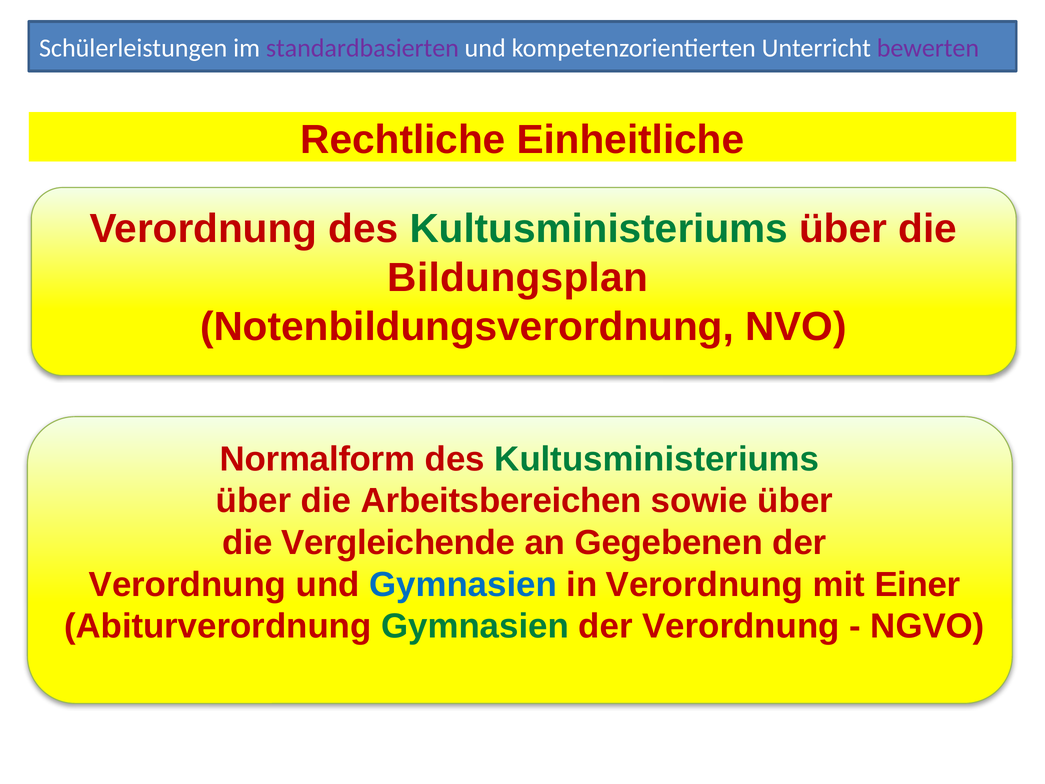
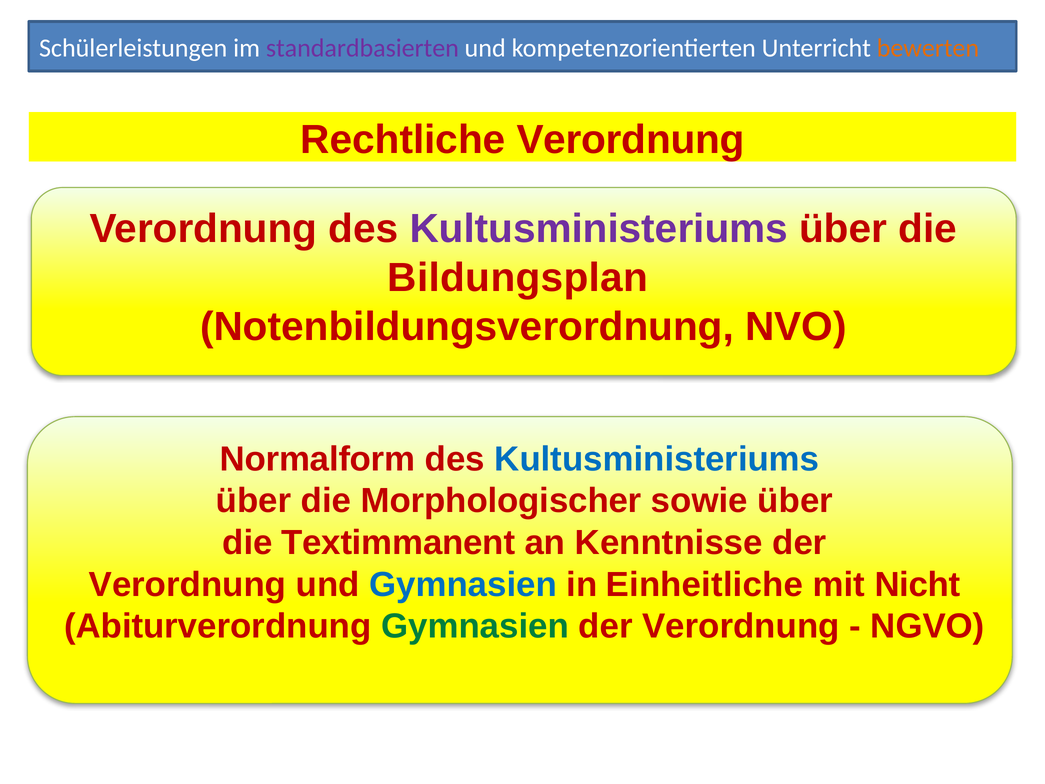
bewerten colour: purple -> orange
Rechtliche Einheitliche: Einheitliche -> Verordnung
Kultusministeriums at (599, 229) colour: green -> purple
Kultusministeriums at (657, 459) colour: green -> blue
Arbeitsbereichen: Arbeitsbereichen -> Morphologischer
Vergleichende: Vergleichende -> Textimmanent
Gegebenen: Gegebenen -> Kenntnisse
in Verordnung: Verordnung -> Einheitliche
Einer: Einer -> Nicht
